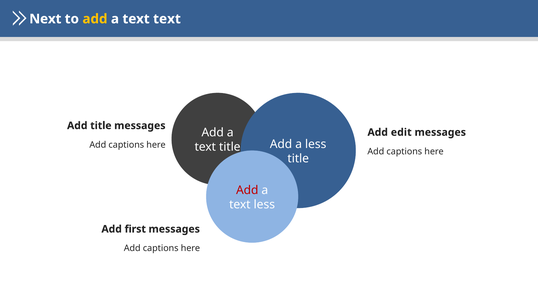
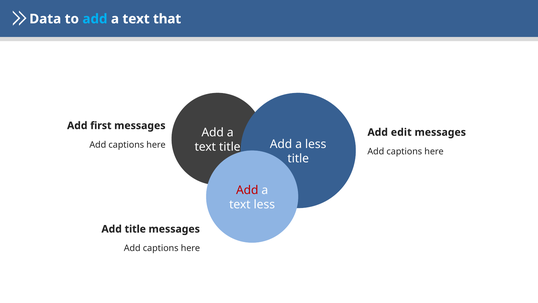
Next: Next -> Data
add at (95, 19) colour: yellow -> light blue
text text: text -> that
Add title: title -> first
Add first: first -> title
